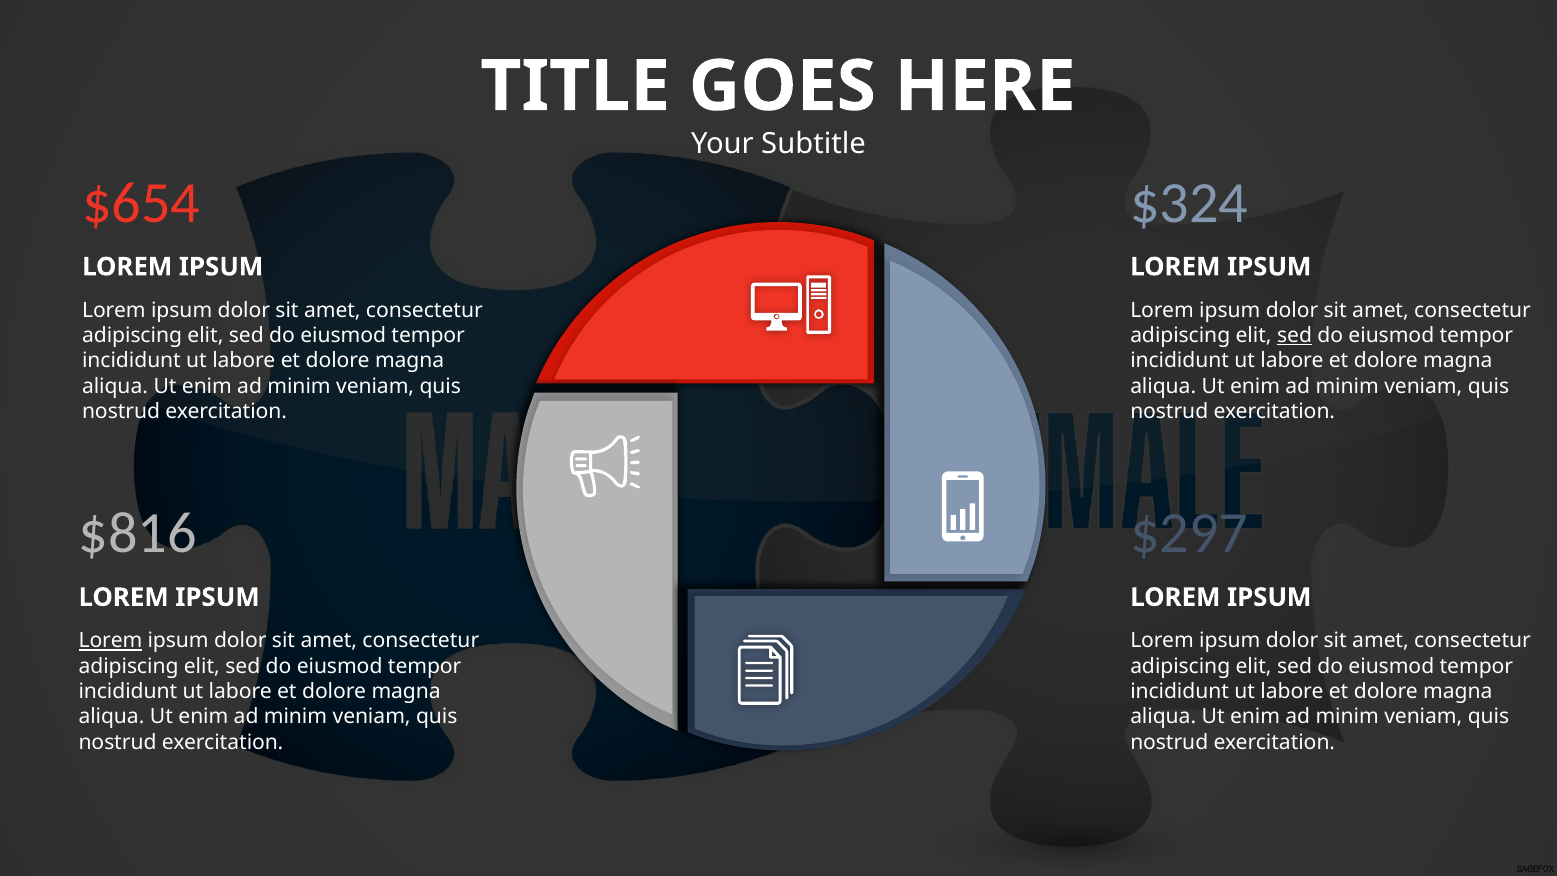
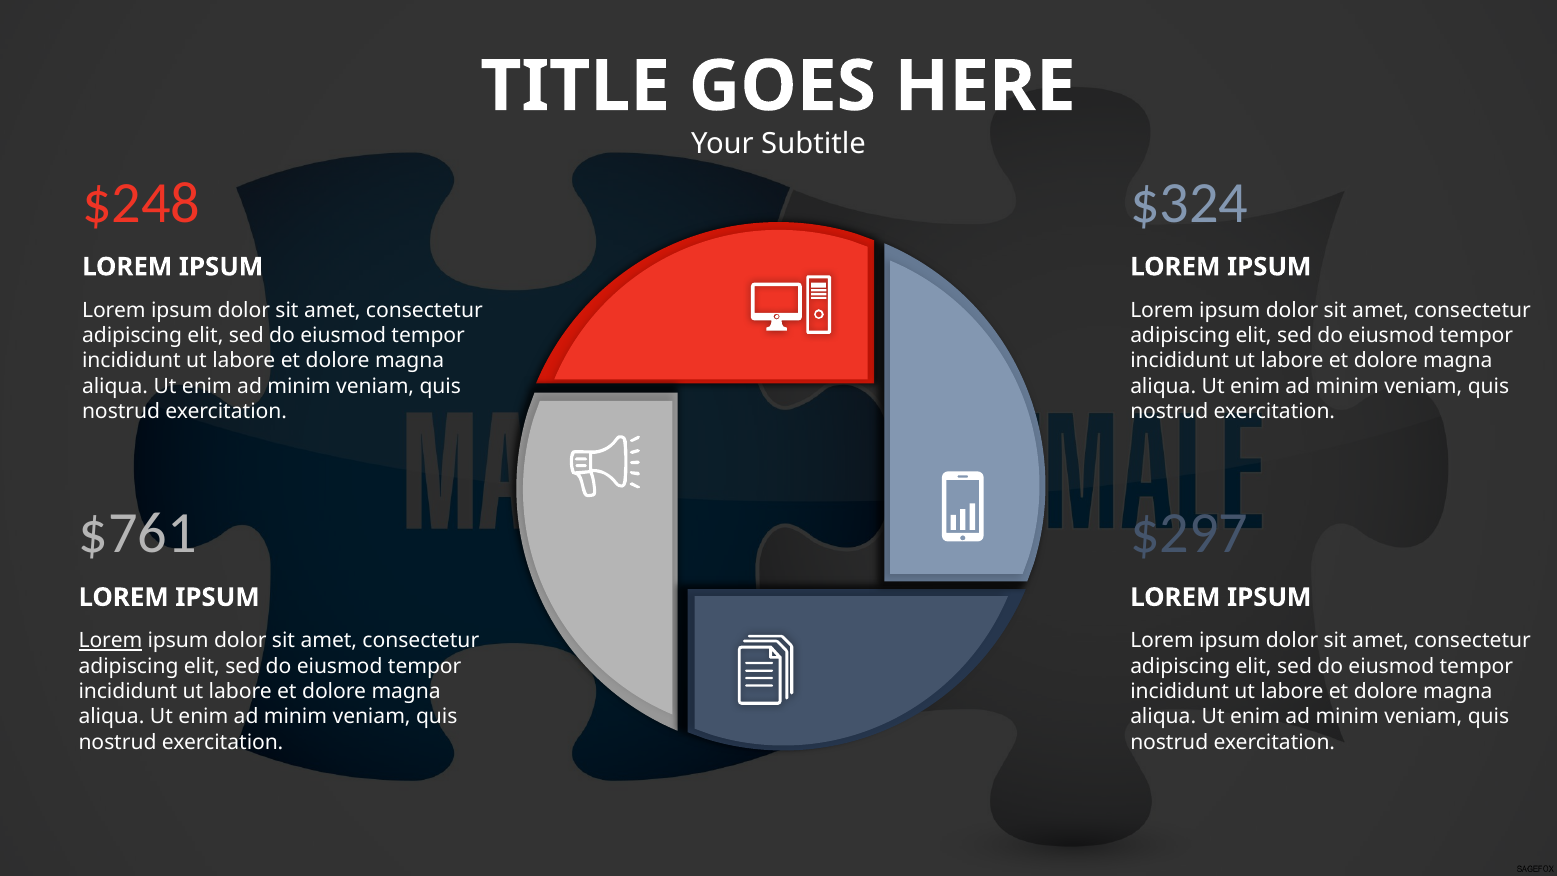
$654: $654 -> $248
sed at (1295, 336) underline: present -> none
$816: $816 -> $761
